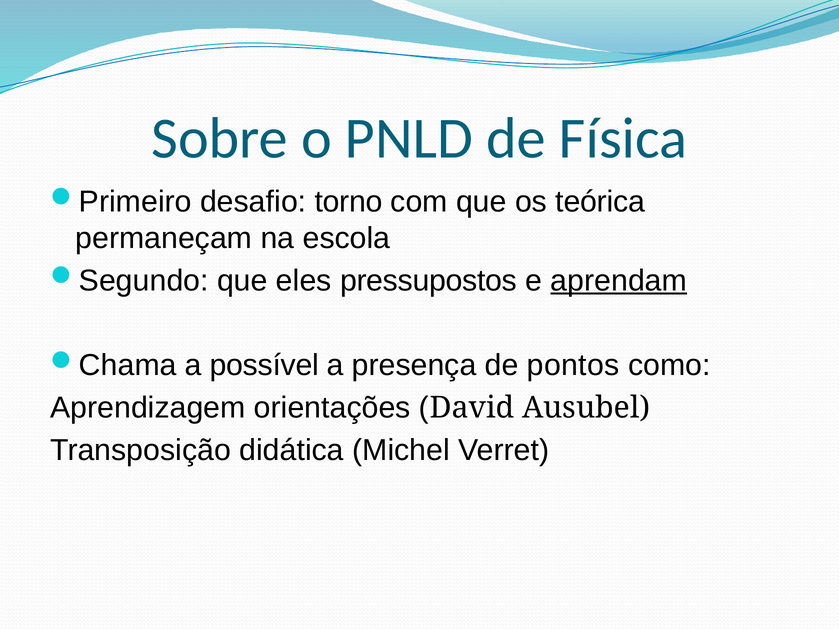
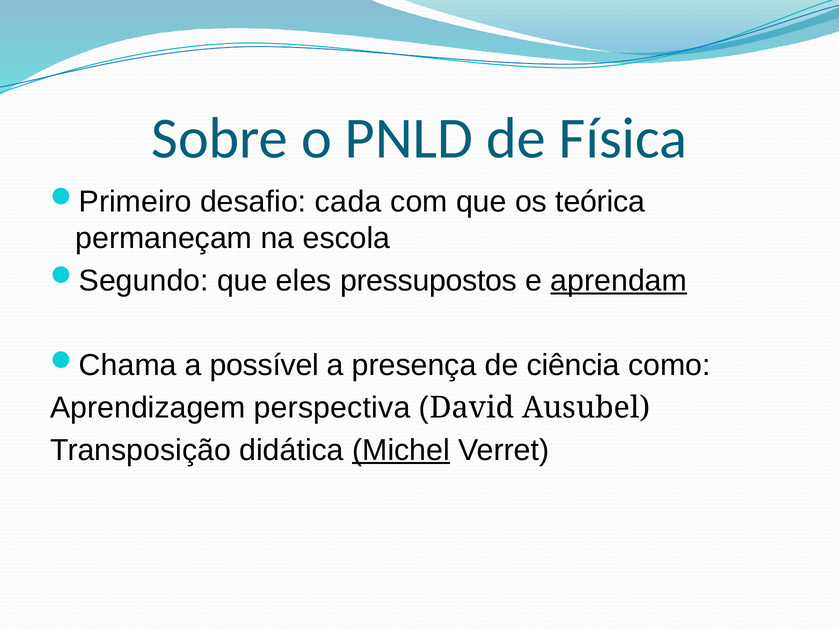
torno: torno -> cada
pontos: pontos -> ciência
orientações: orientações -> perspectiva
Michel underline: none -> present
